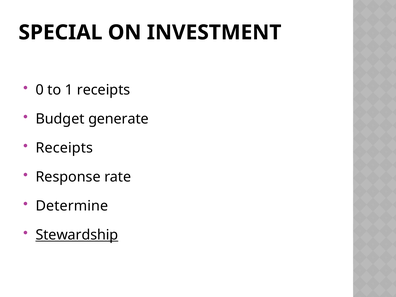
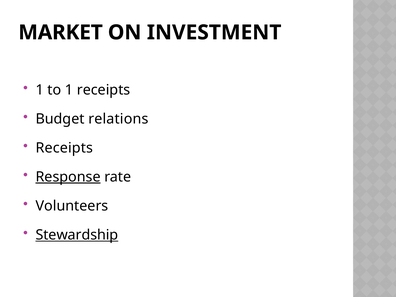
SPECIAL: SPECIAL -> MARKET
0 at (40, 90): 0 -> 1
generate: generate -> relations
Response underline: none -> present
Determine: Determine -> Volunteers
